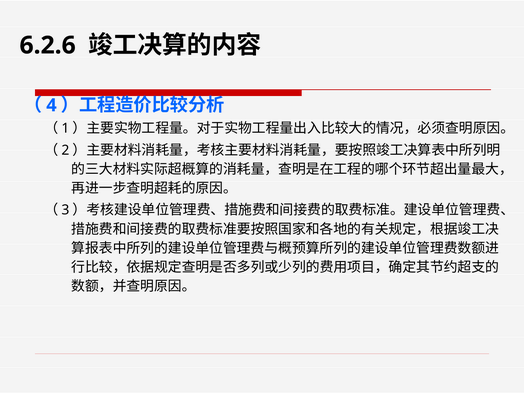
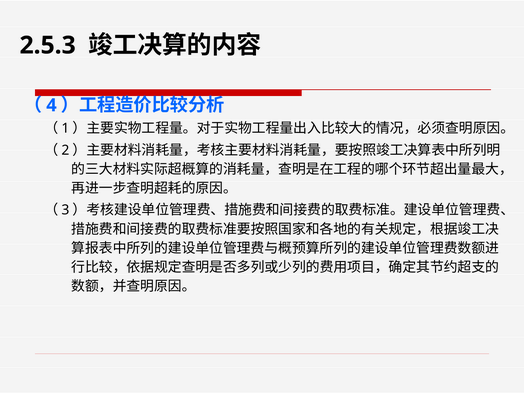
6.2.6: 6.2.6 -> 2.5.3
